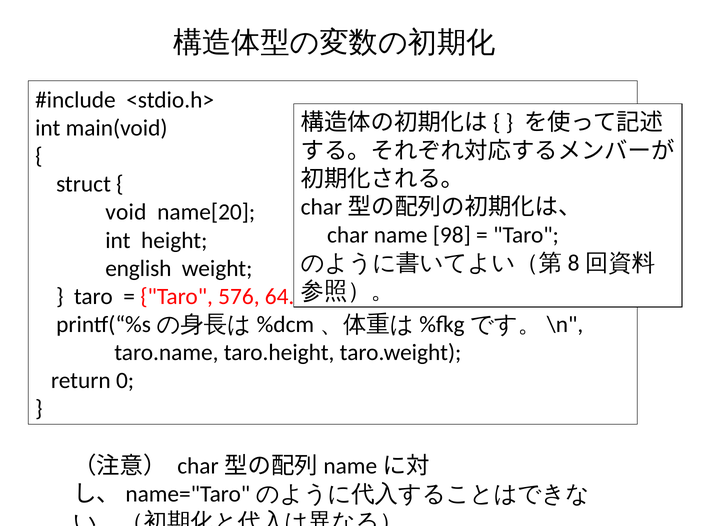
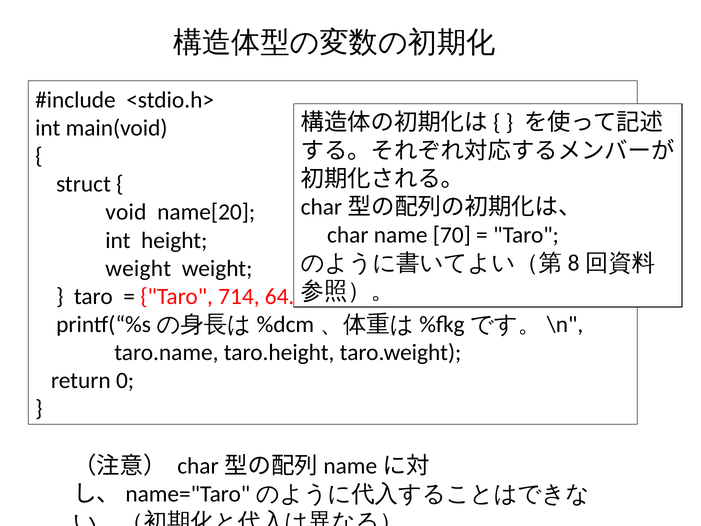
98: 98 -> 70
english at (138, 268): english -> weight
576: 576 -> 714
